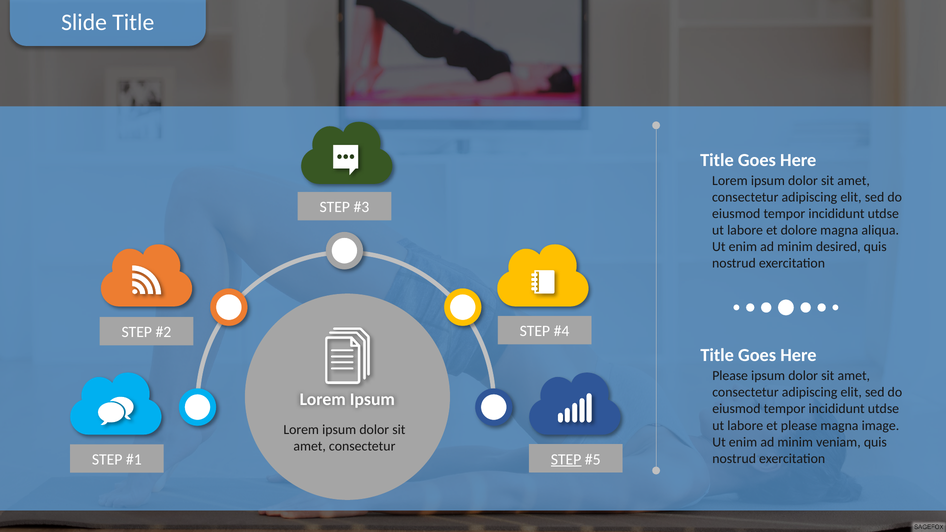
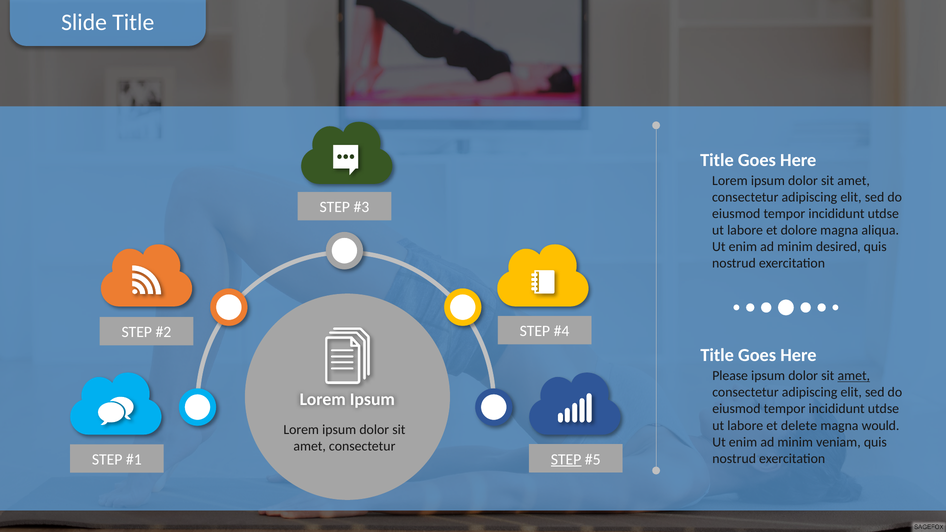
amet at (854, 376) underline: none -> present
et please: please -> delete
image: image -> would
